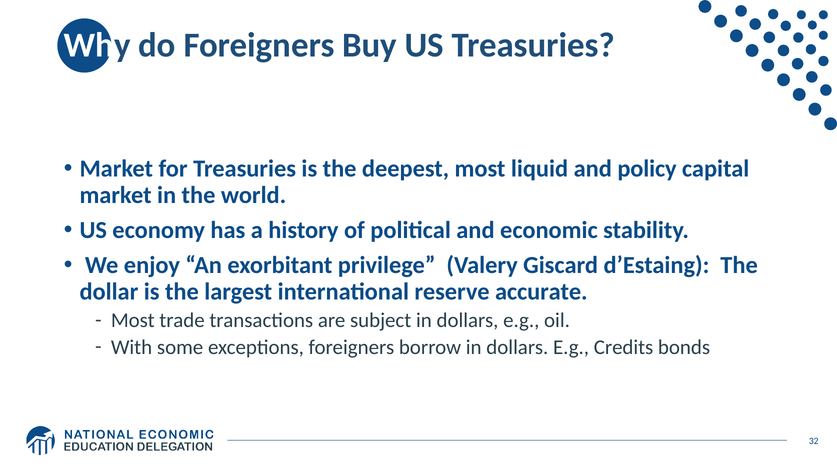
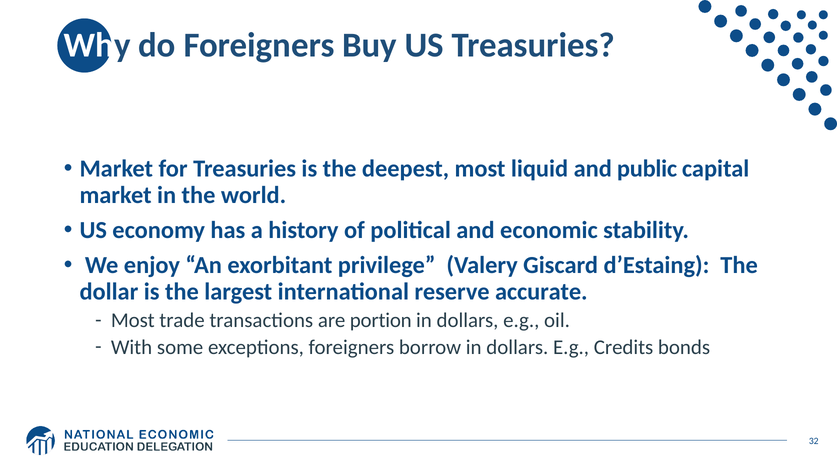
policy: policy -> public
subject: subject -> portion
